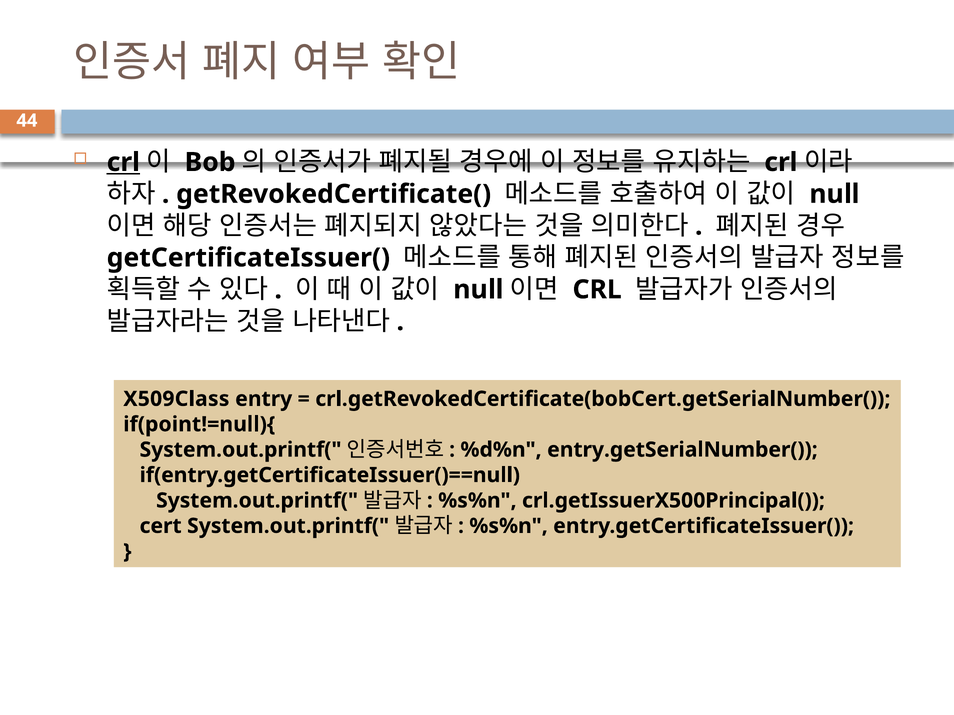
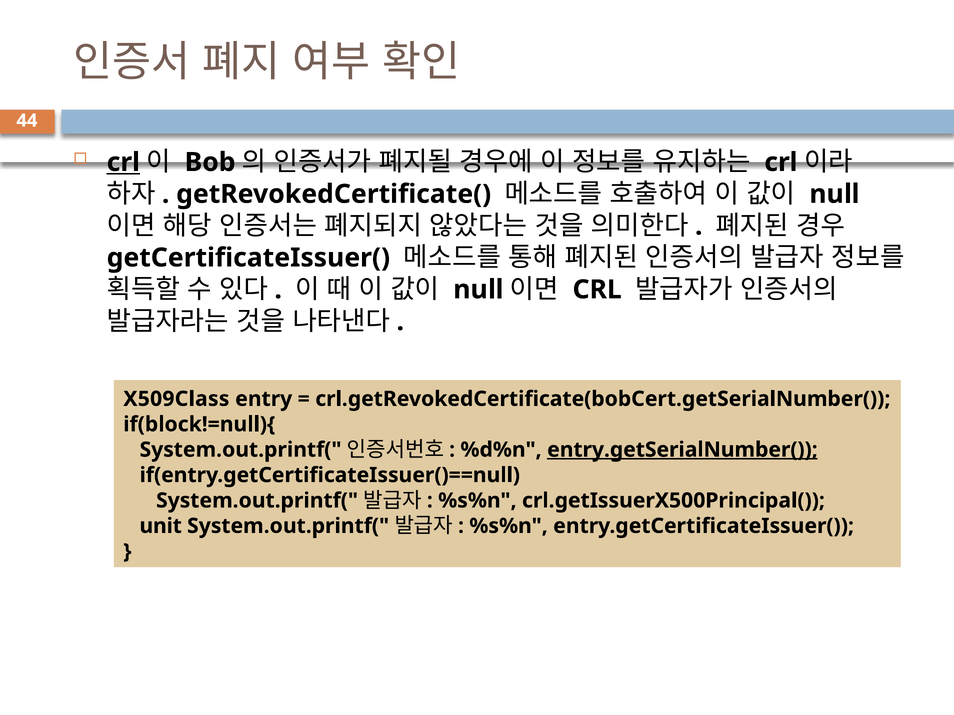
if(point!=null){: if(point!=null){ -> if(block!=null){
entry.getSerialNumber( underline: none -> present
cert: cert -> unit
